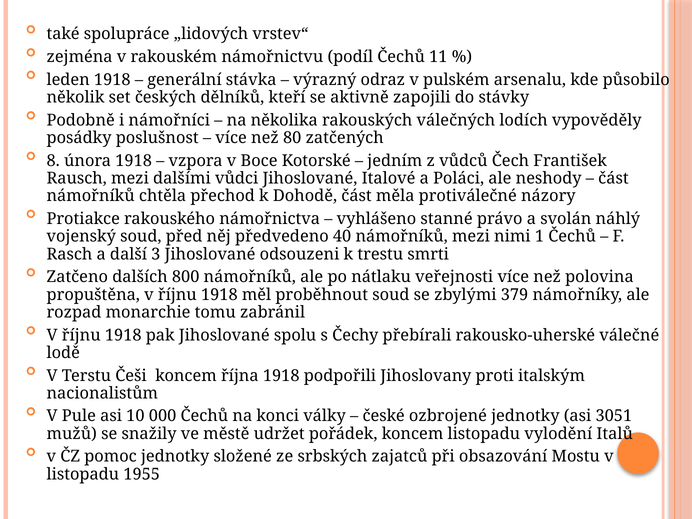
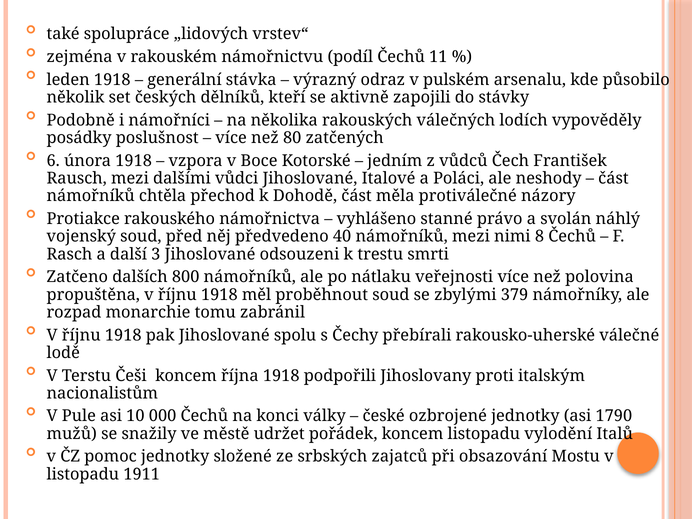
8: 8 -> 6
1: 1 -> 8
3051: 3051 -> 1790
1955: 1955 -> 1911
